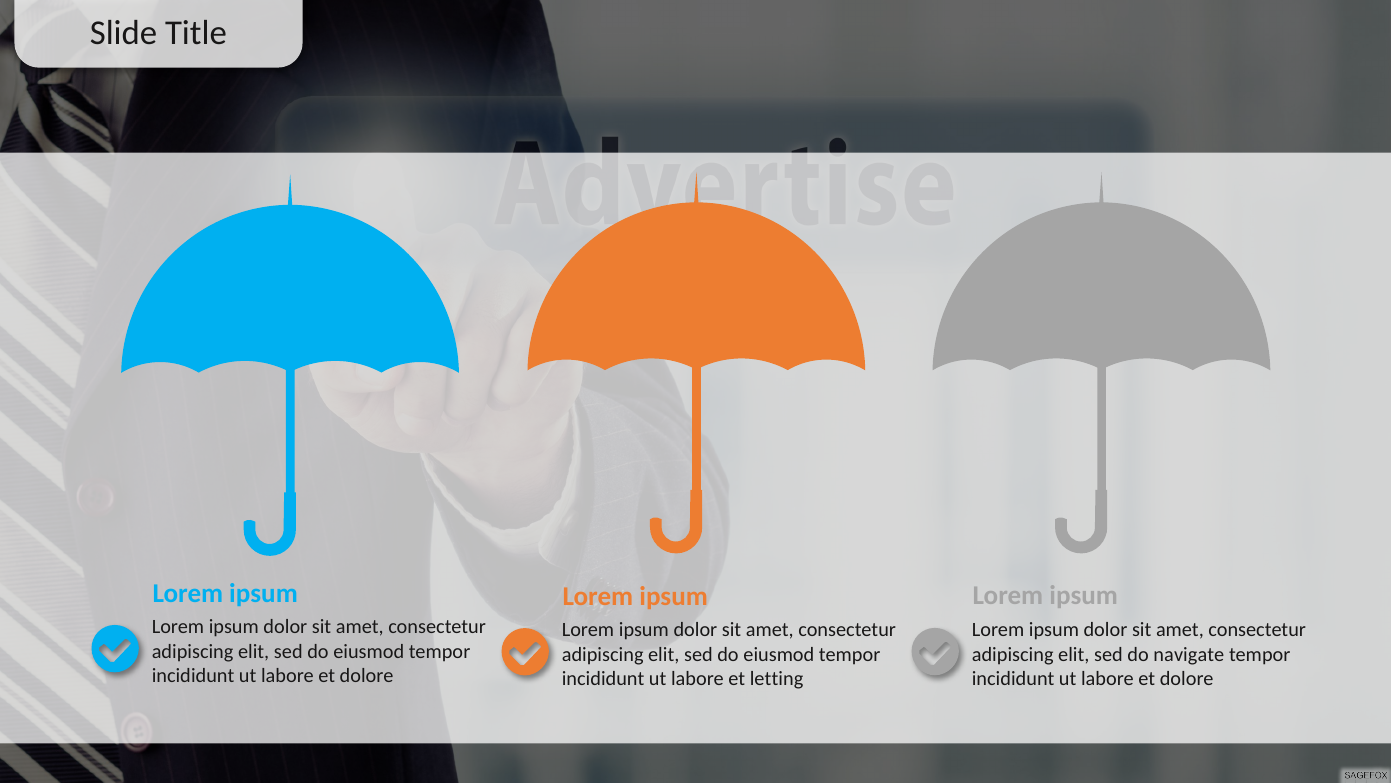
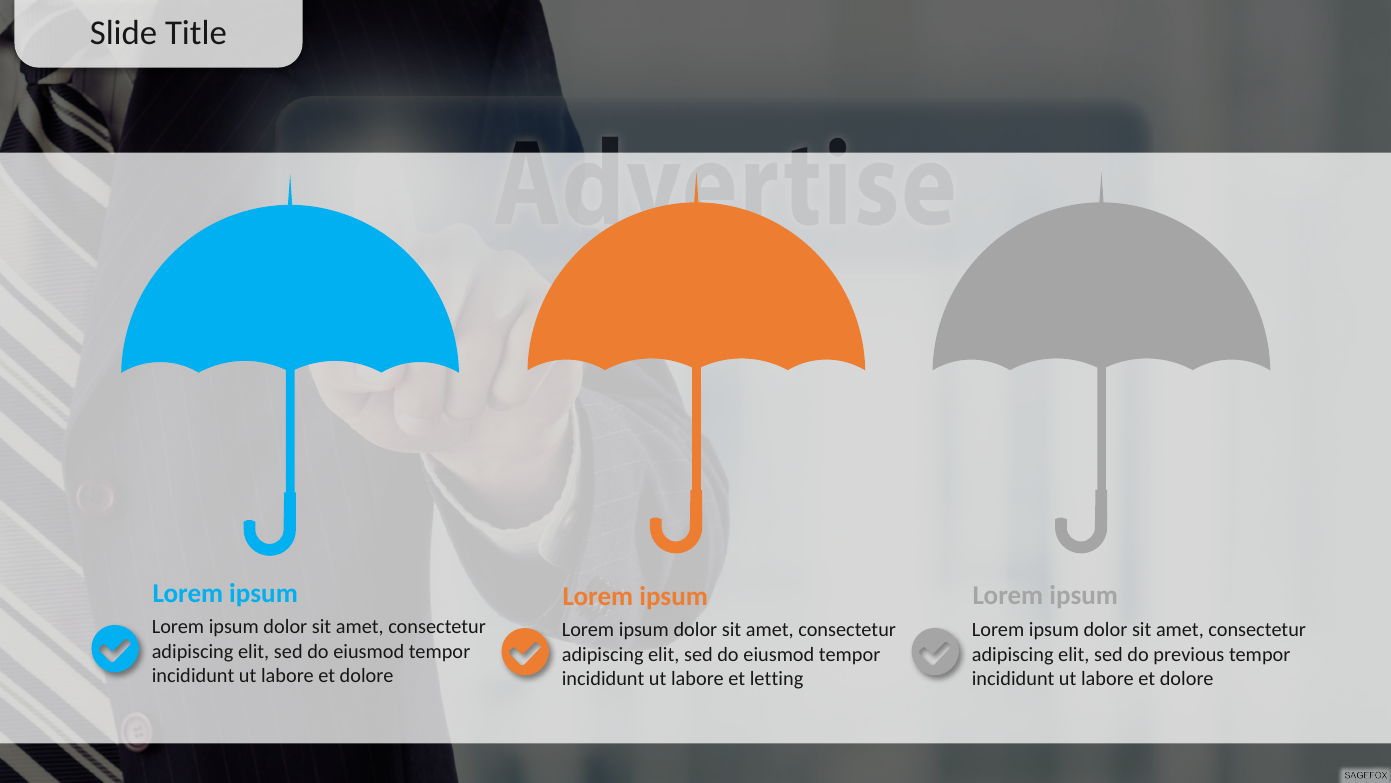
navigate: navigate -> previous
